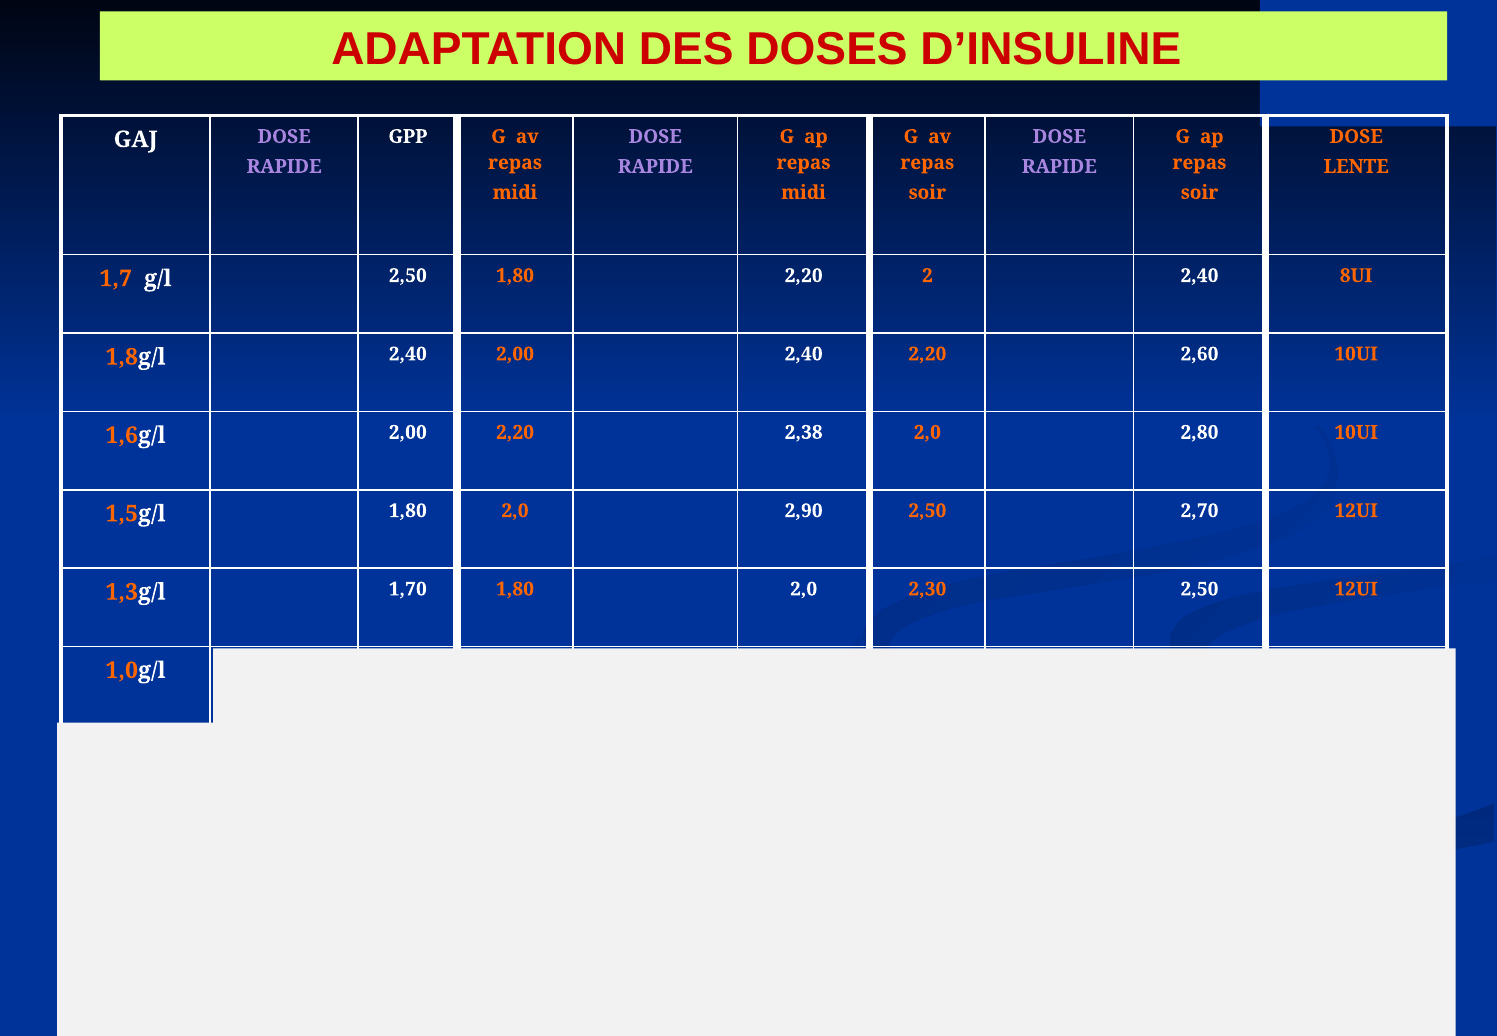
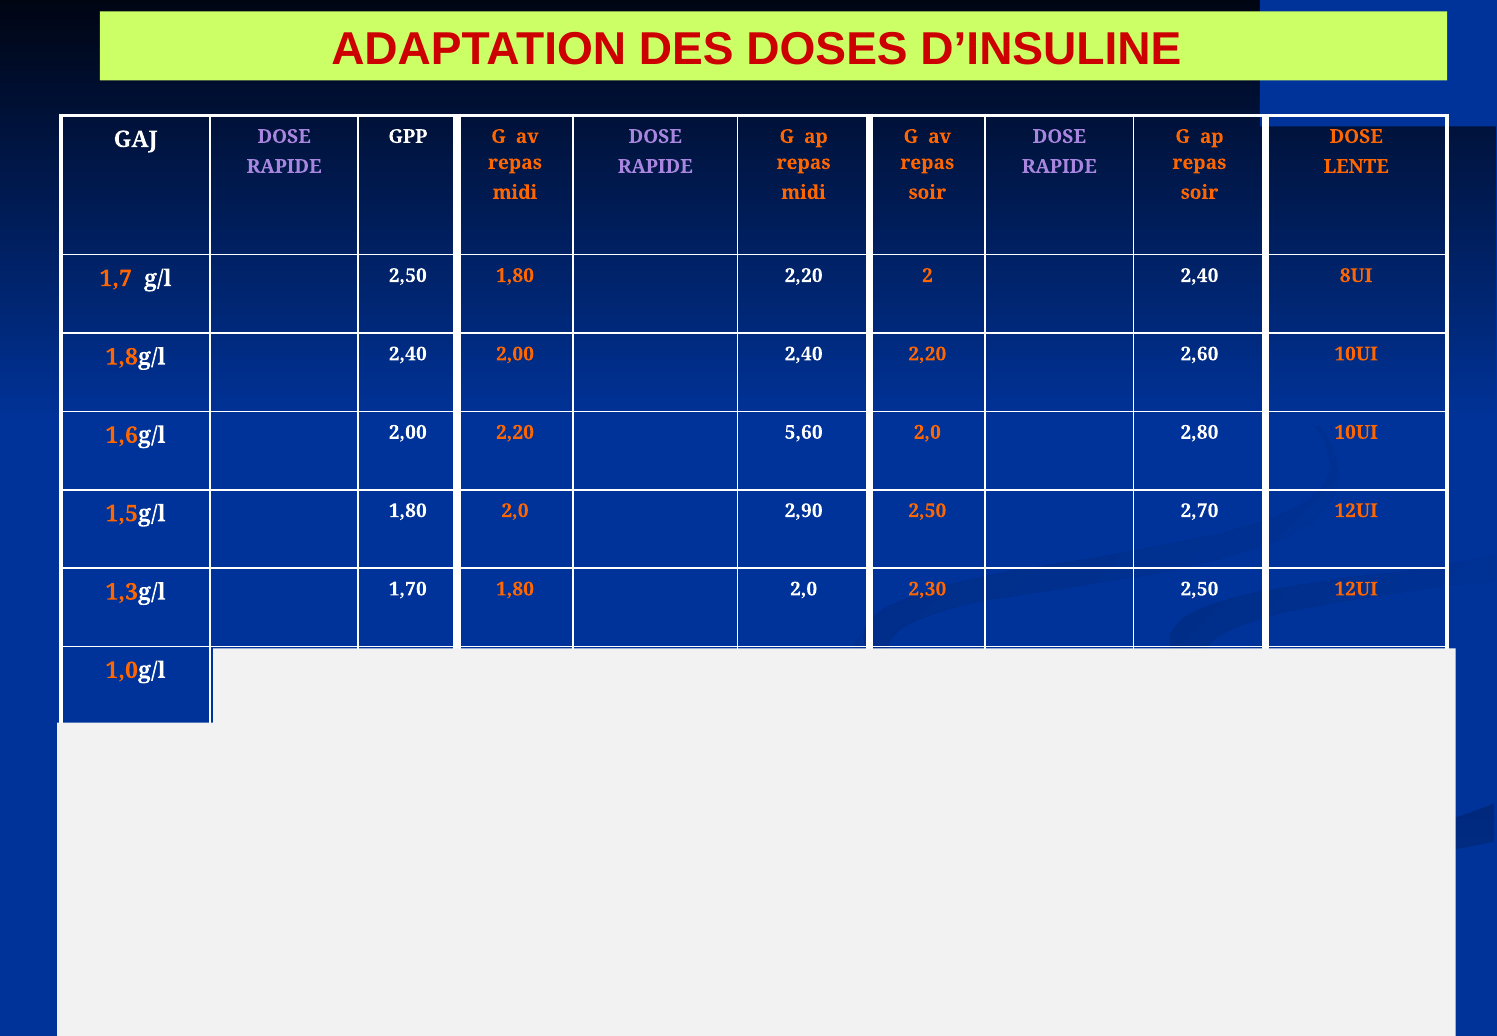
2,38: 2,38 -> 5,60
